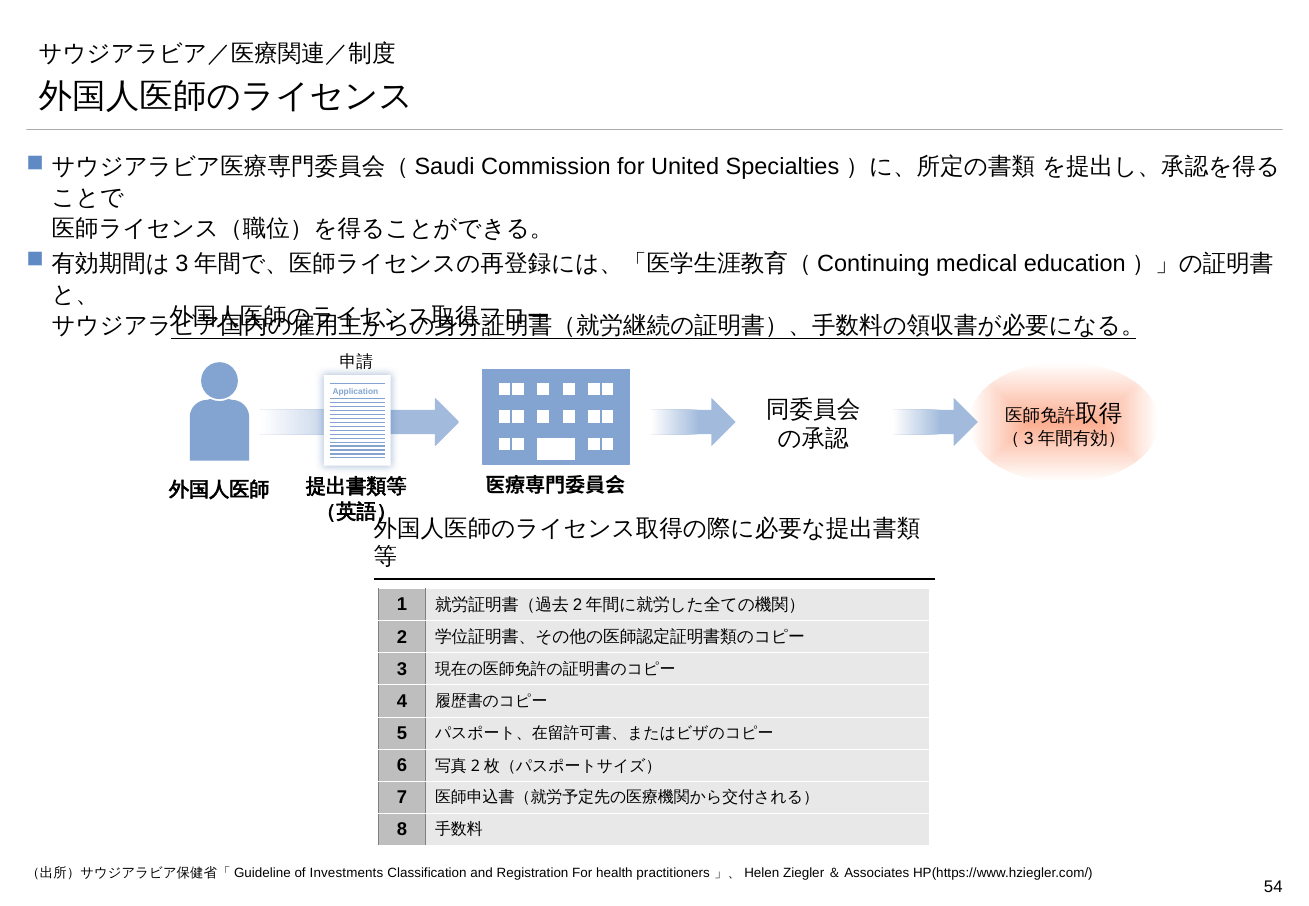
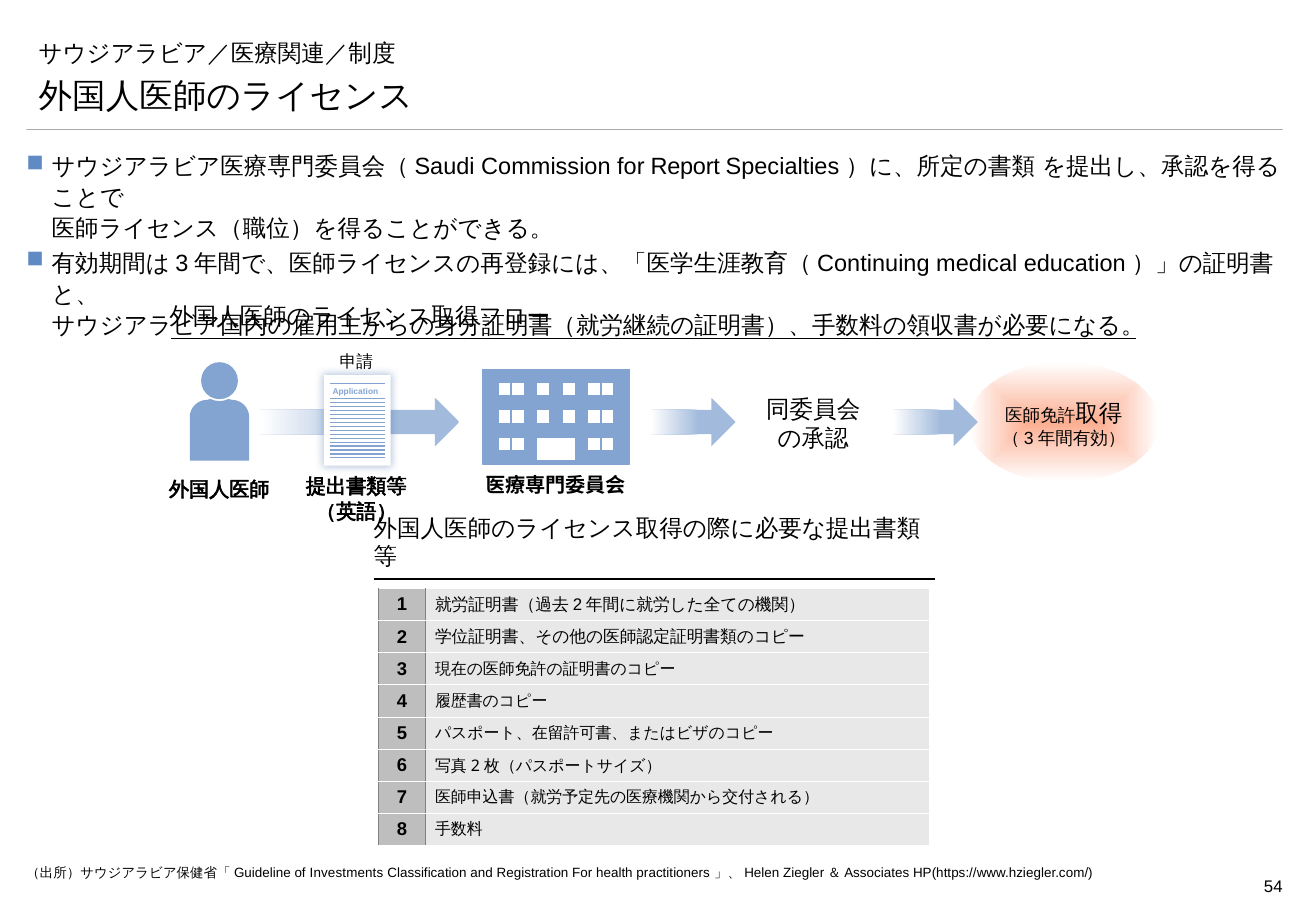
United: United -> Report
